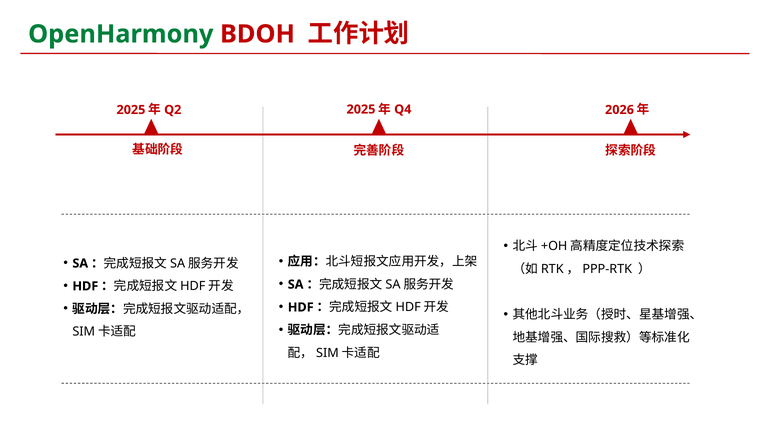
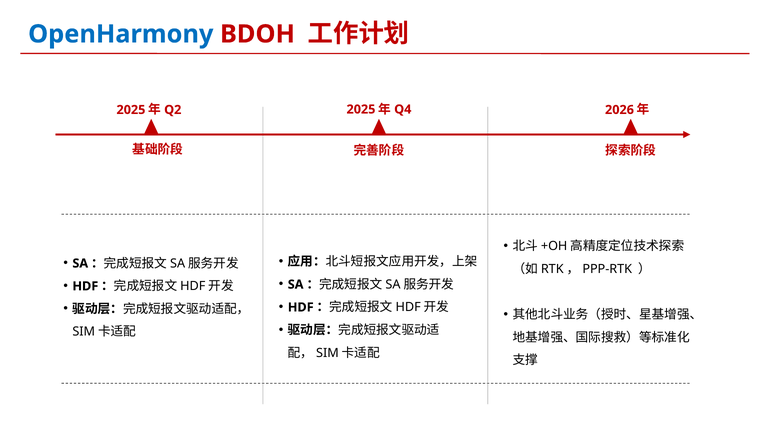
OpenHarmony colour: green -> blue
